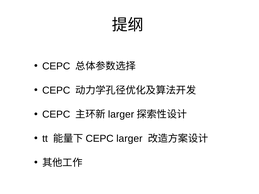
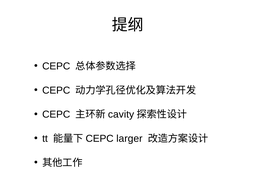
larger at (121, 115): larger -> cavity
